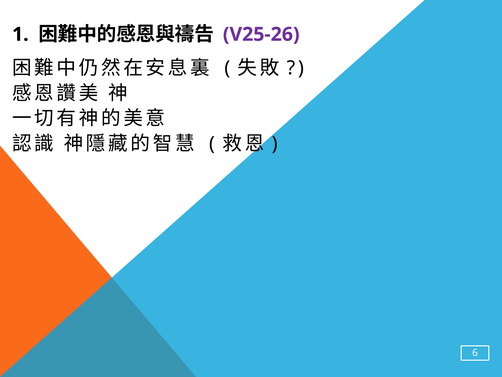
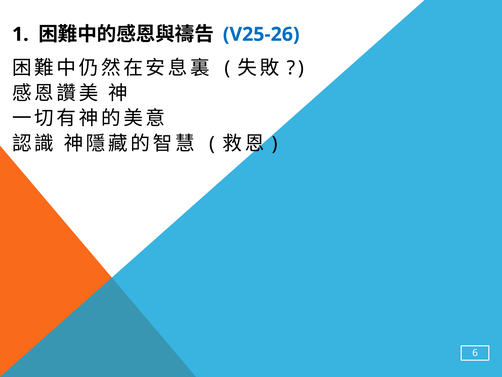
V25-26 colour: purple -> blue
